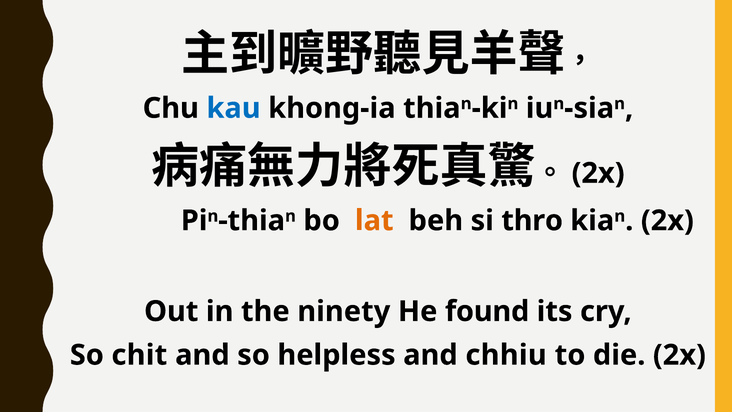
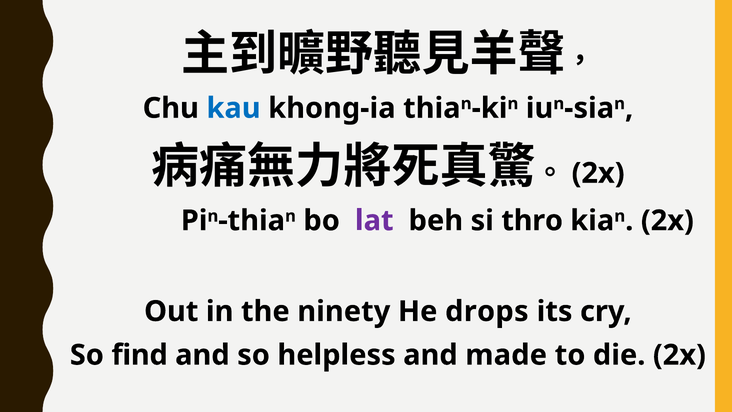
lat colour: orange -> purple
found: found -> drops
chit: chit -> find
chhiu: chhiu -> made
